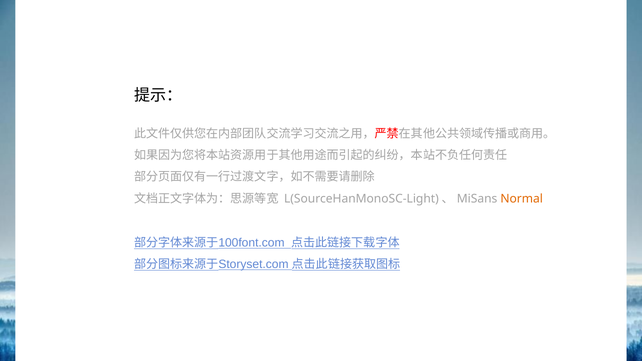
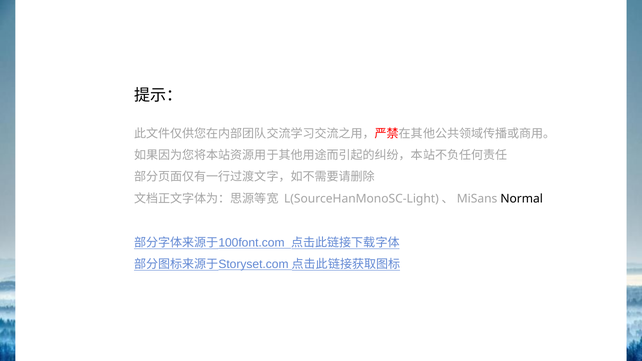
Normal colour: orange -> black
